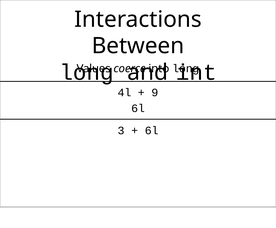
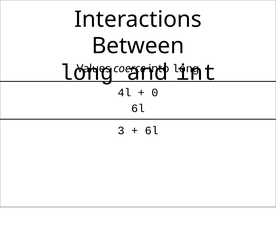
9: 9 -> 0
